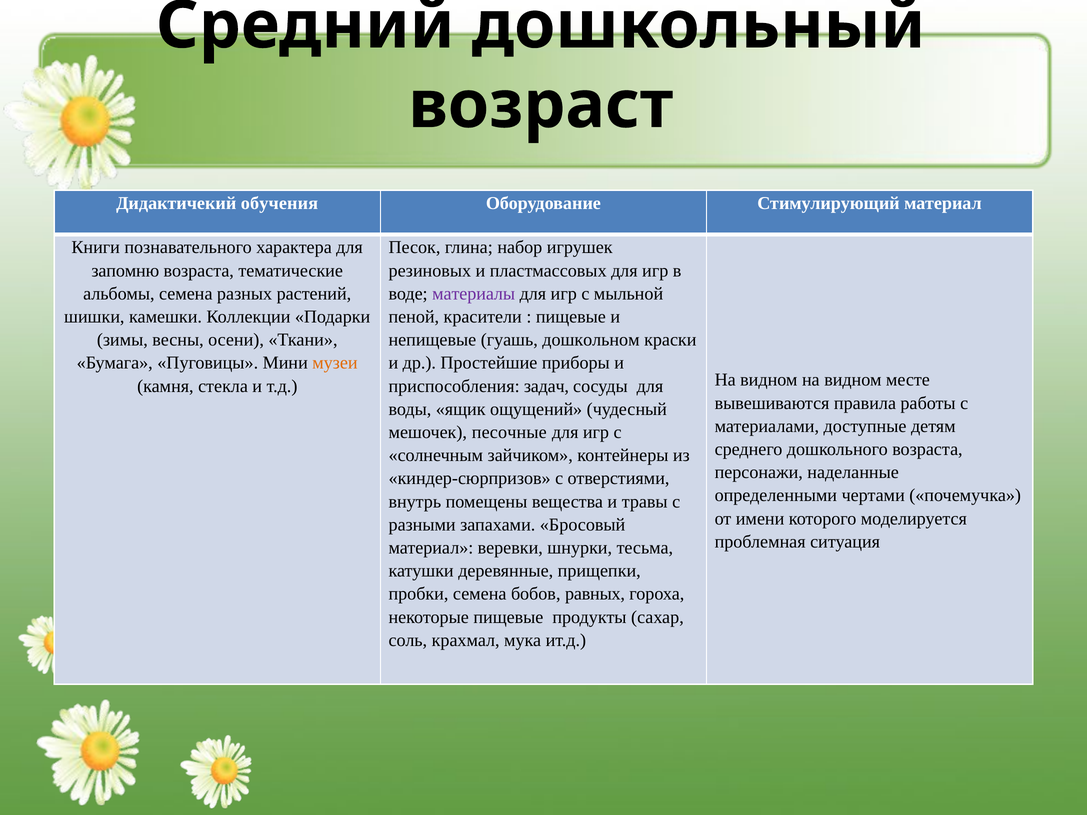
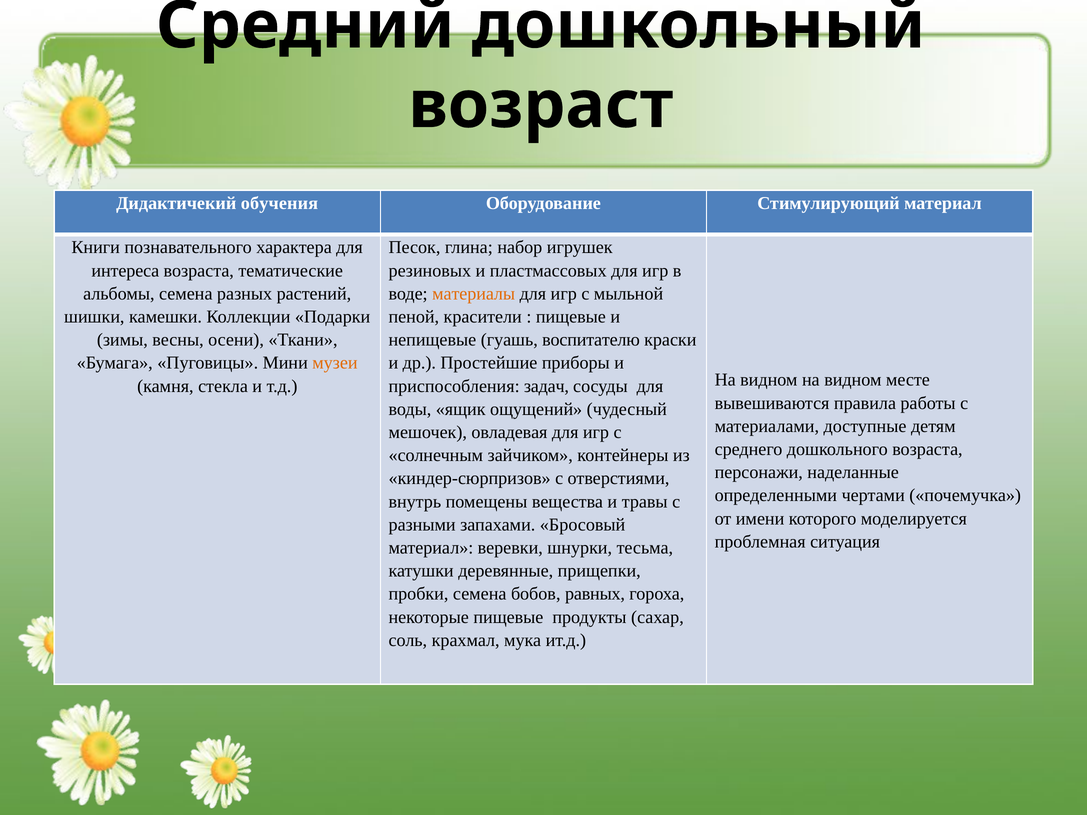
запомню: запомню -> интереса
материалы colour: purple -> orange
дошкольном: дошкольном -> воспитателю
песочные: песочные -> овладевая
